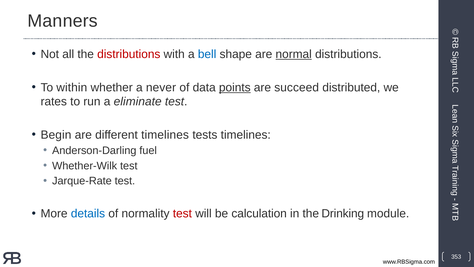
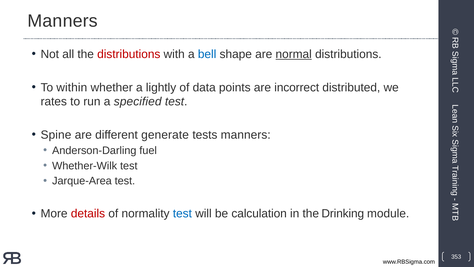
never: never -> lightly
points underline: present -> none
succeed: succeed -> incorrect
eliminate: eliminate -> specified
Begin: Begin -> Spine
different timelines: timelines -> generate
tests timelines: timelines -> manners
Jarque-Rate: Jarque-Rate -> Jarque-Area
details colour: blue -> red
test at (182, 213) colour: red -> blue
